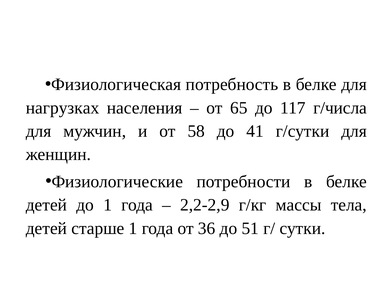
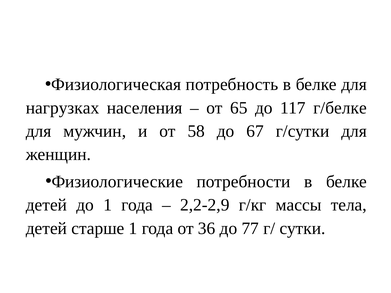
г/числа: г/числа -> г/белке
41: 41 -> 67
51: 51 -> 77
